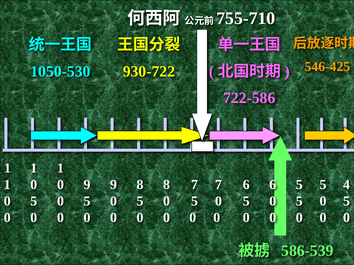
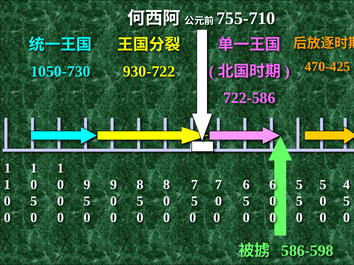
546-425: 546-425 -> 470-425
1050-530: 1050-530 -> 1050-730
586-539: 586-539 -> 586-598
